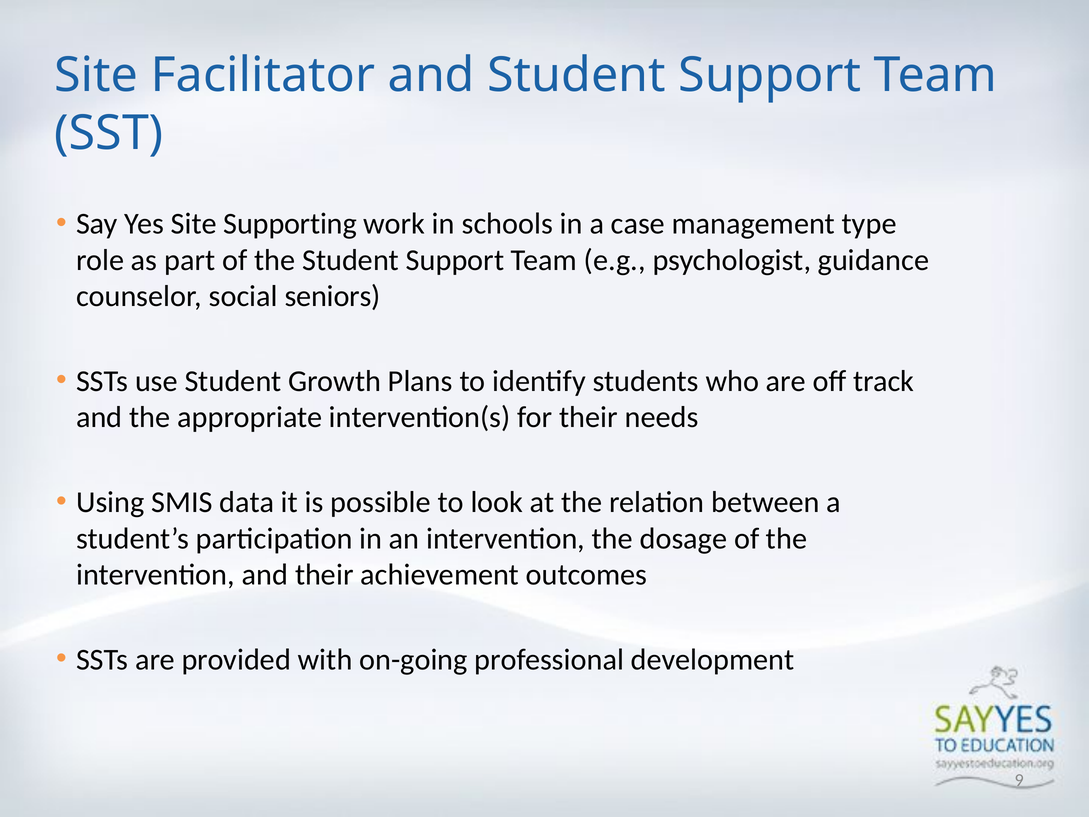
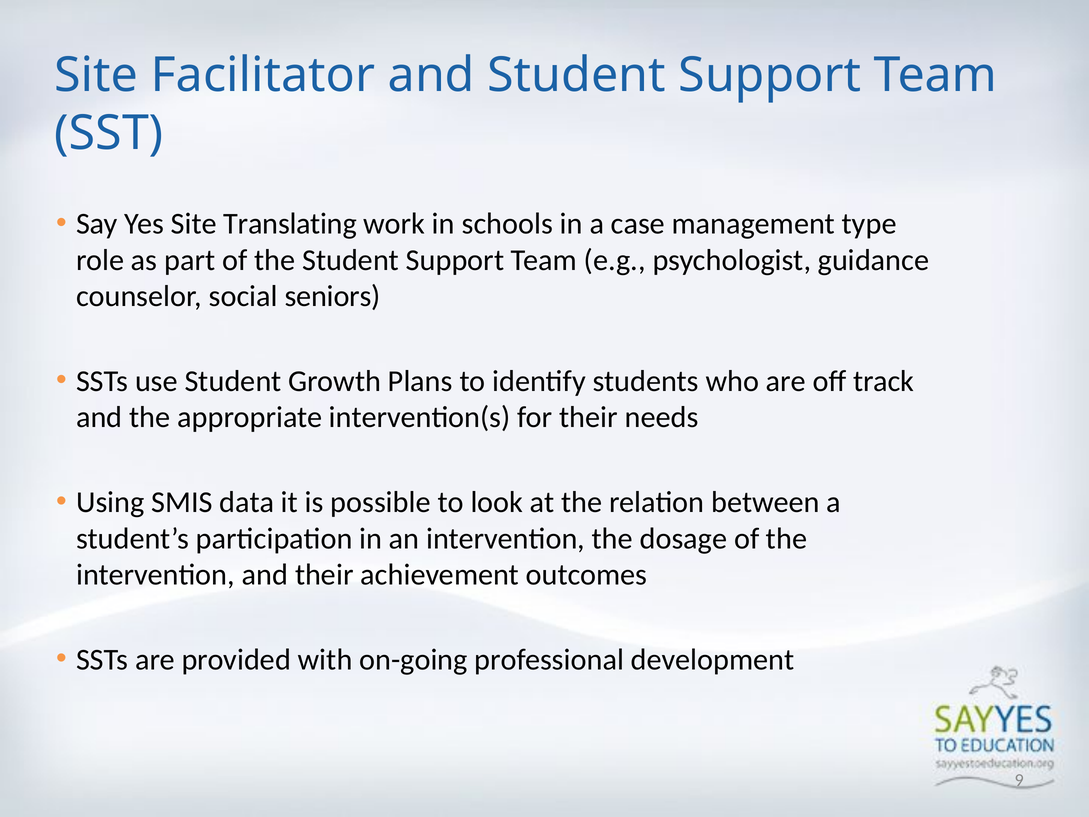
Supporting: Supporting -> Translating
